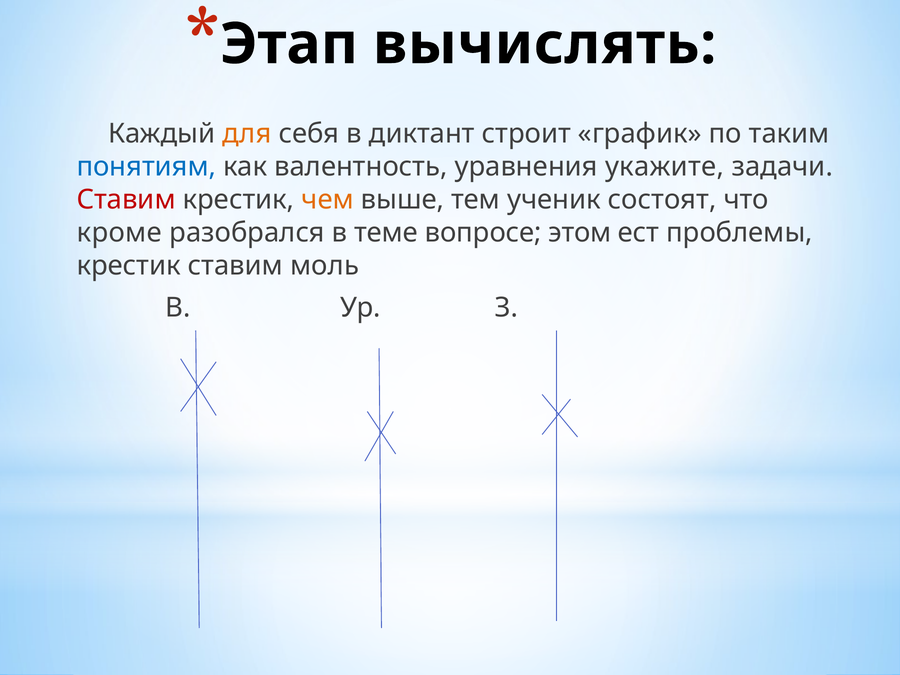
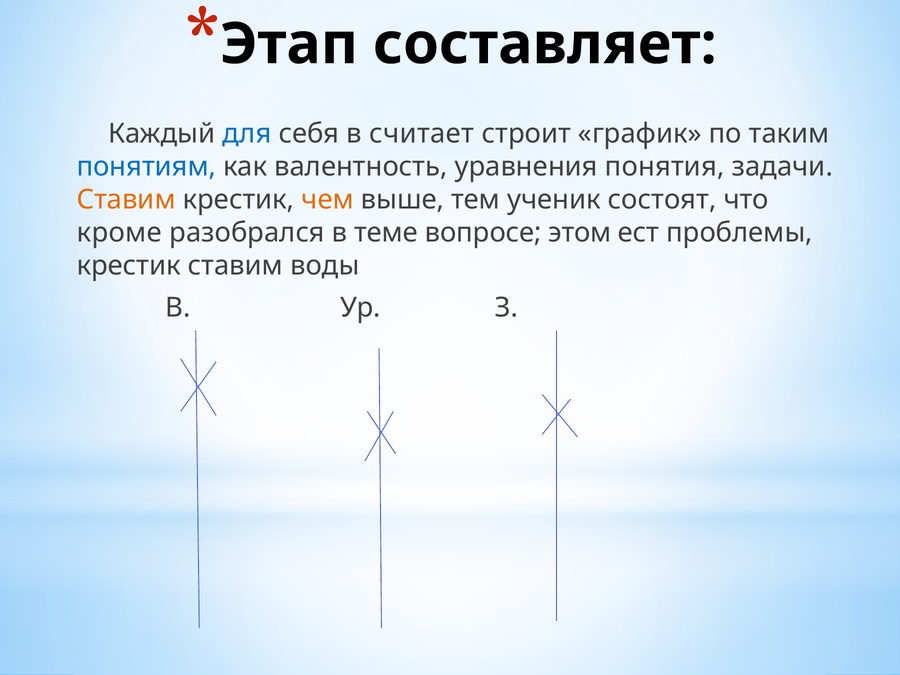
вычислять: вычислять -> составляет
для colour: orange -> blue
диктант: диктант -> считает
укажите: укажите -> понятия
Ставим at (126, 200) colour: red -> orange
моль: моль -> воды
